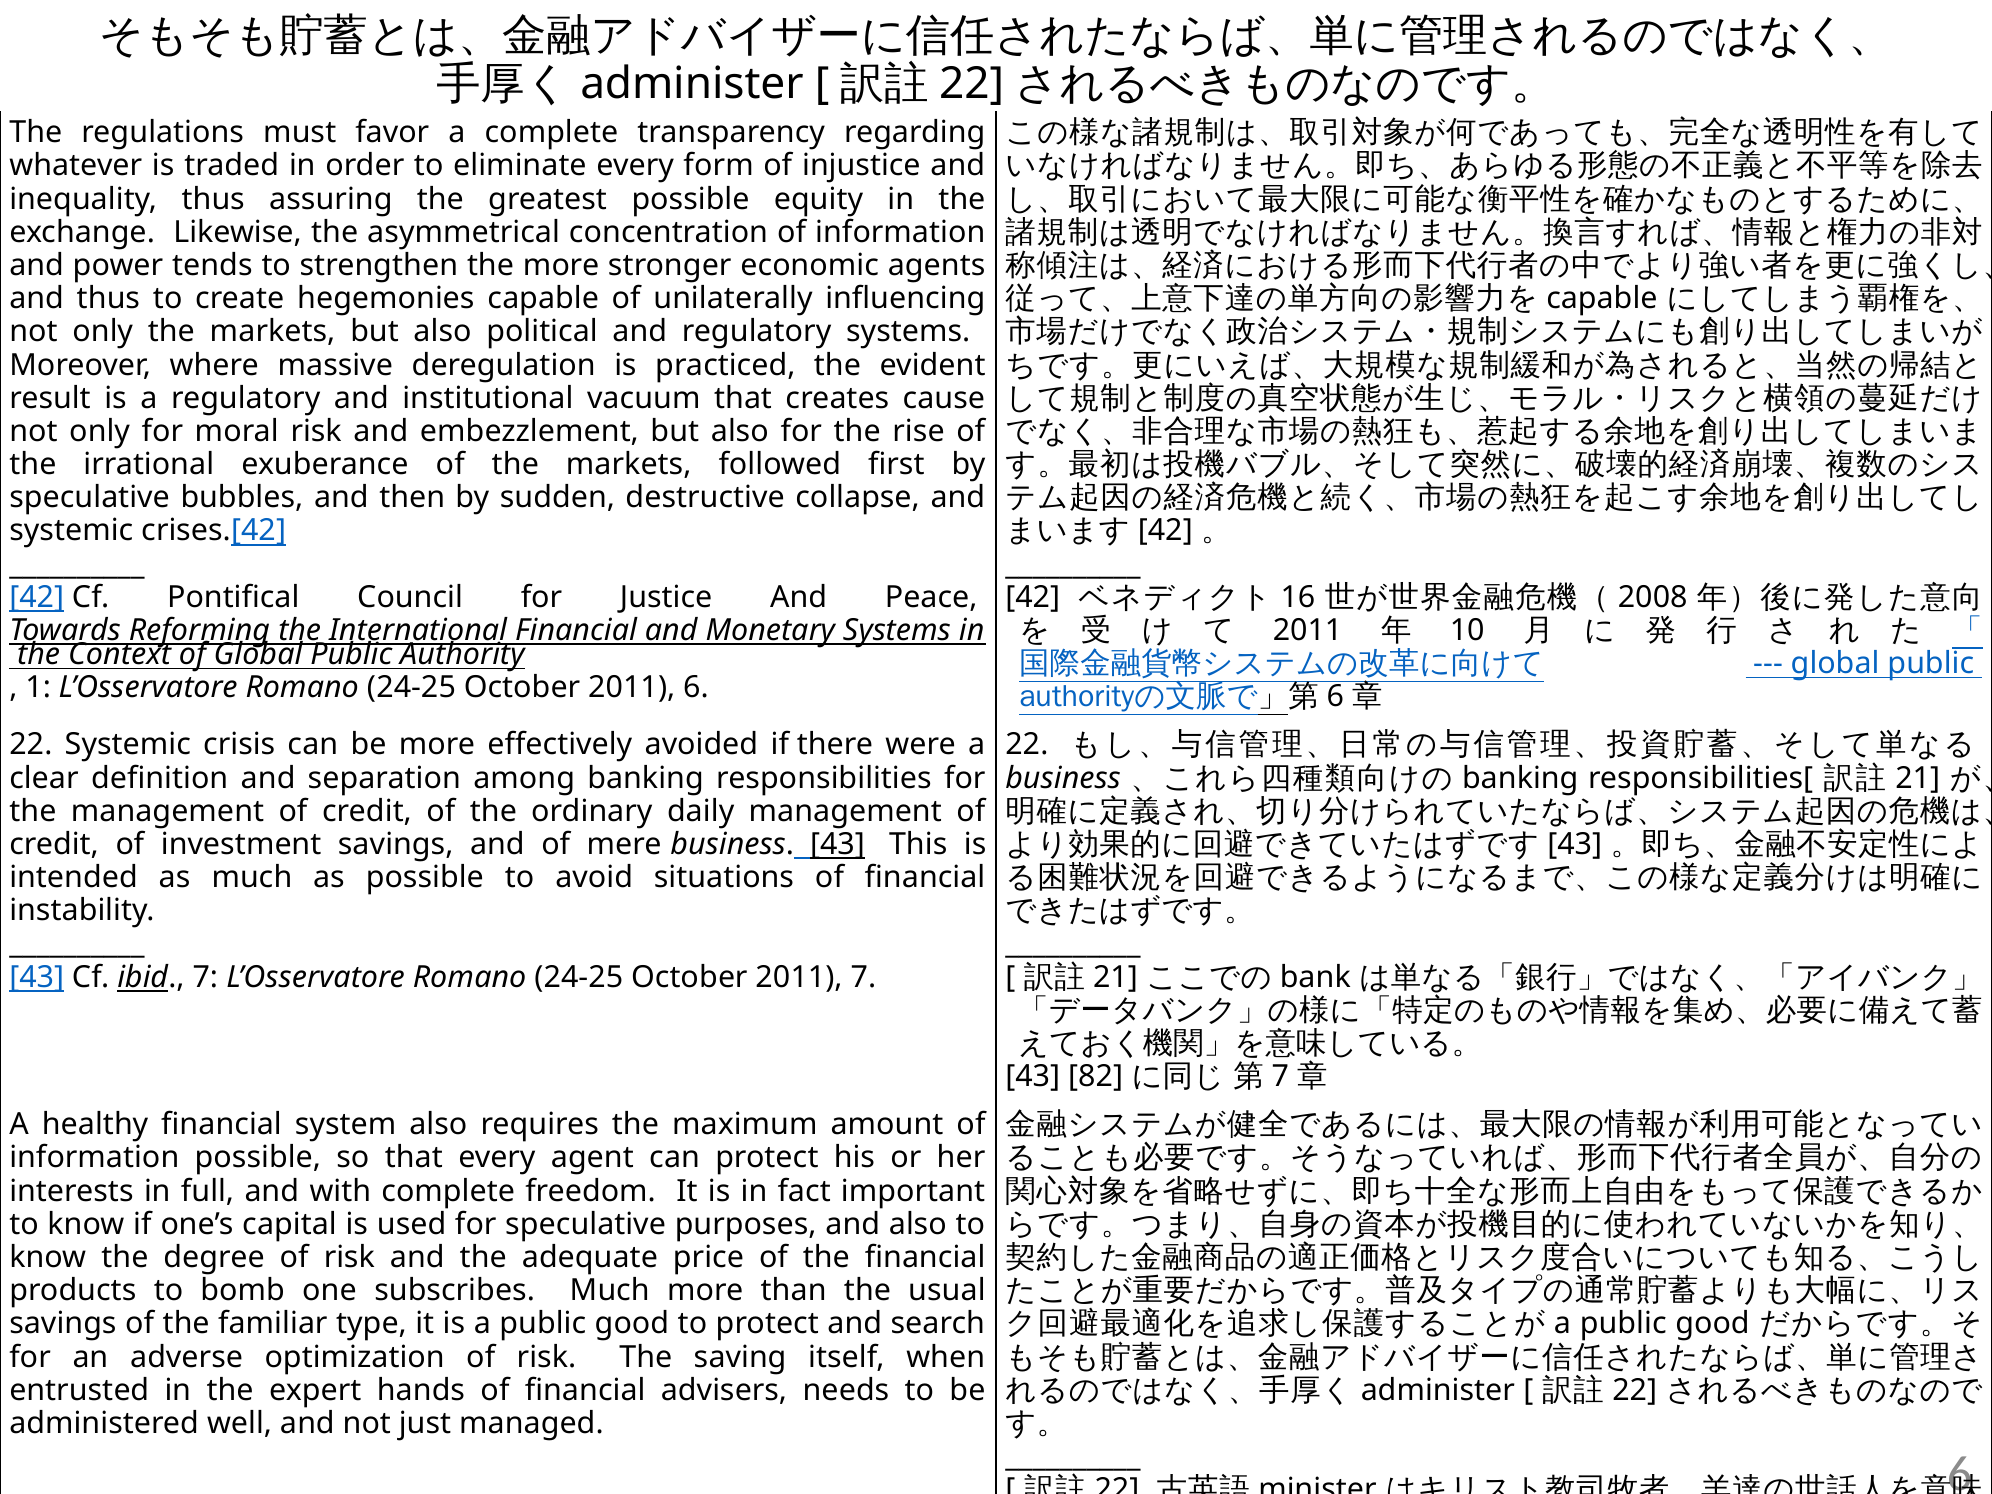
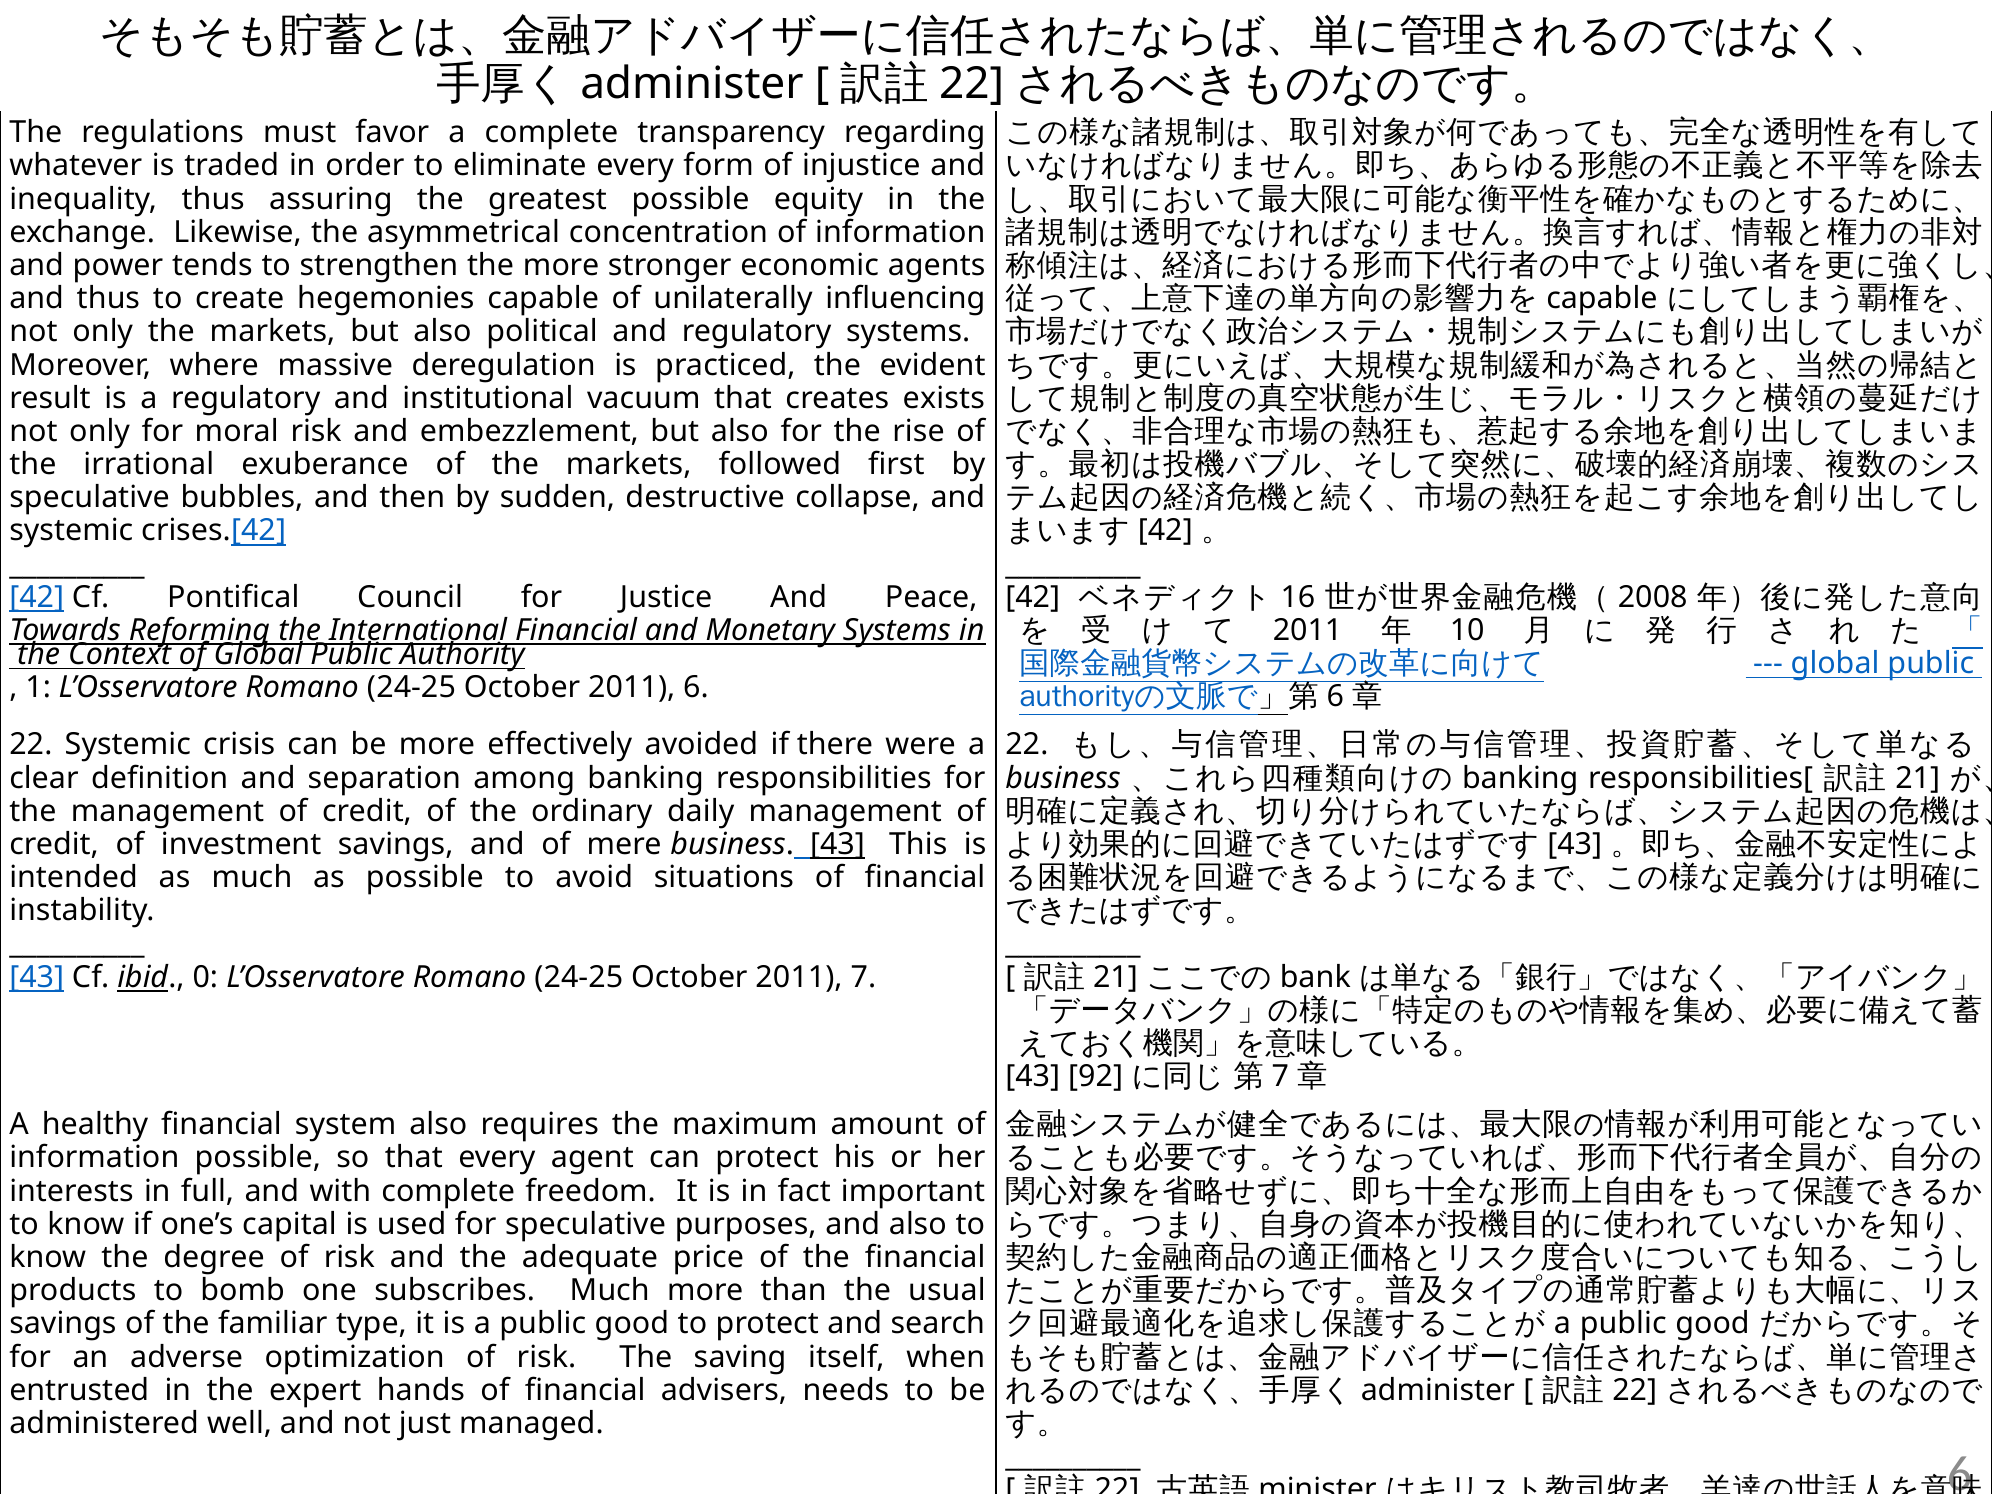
cause: cause -> exists
ibid 7: 7 -> 0
82: 82 -> 92
